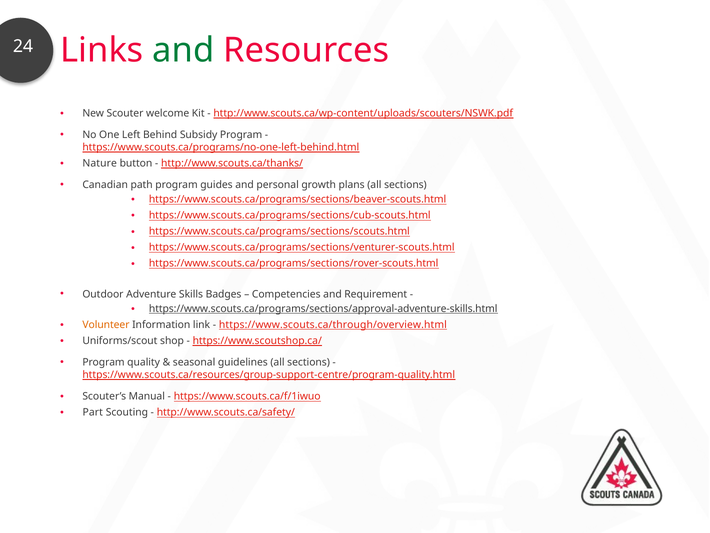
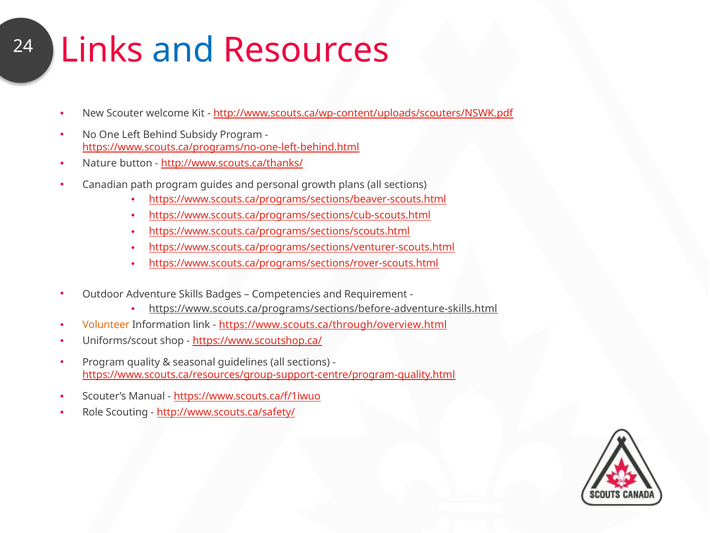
and at (183, 50) colour: green -> blue
https://www.scouts.ca/programs/sections/approval-adventure-skills.html: https://www.scouts.ca/programs/sections/approval-adventure-skills.html -> https://www.scouts.ca/programs/sections/before-adventure-skills.html
Part: Part -> Role
